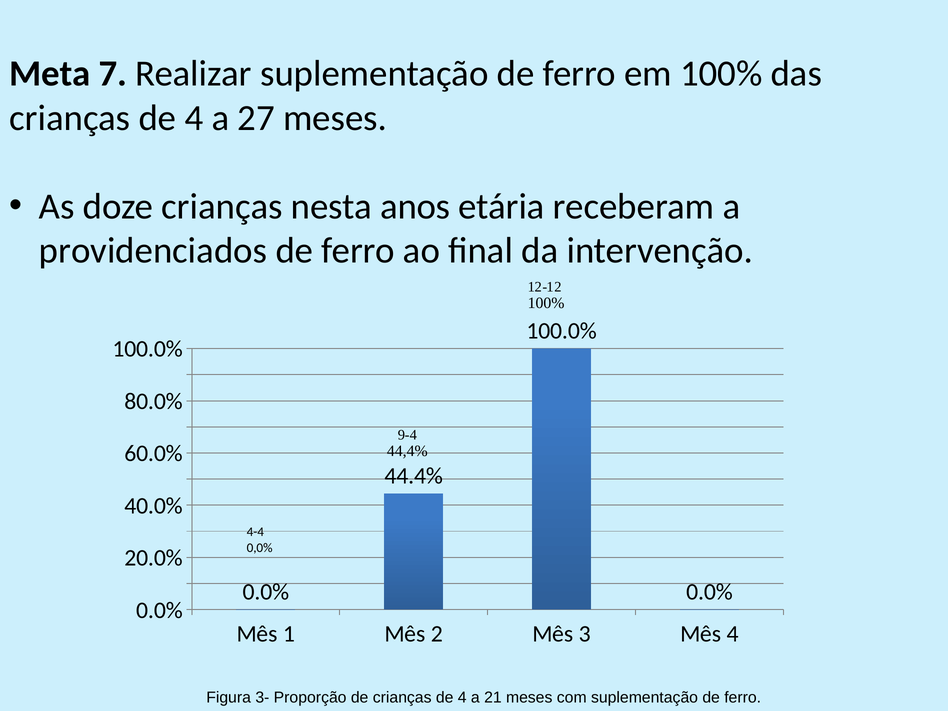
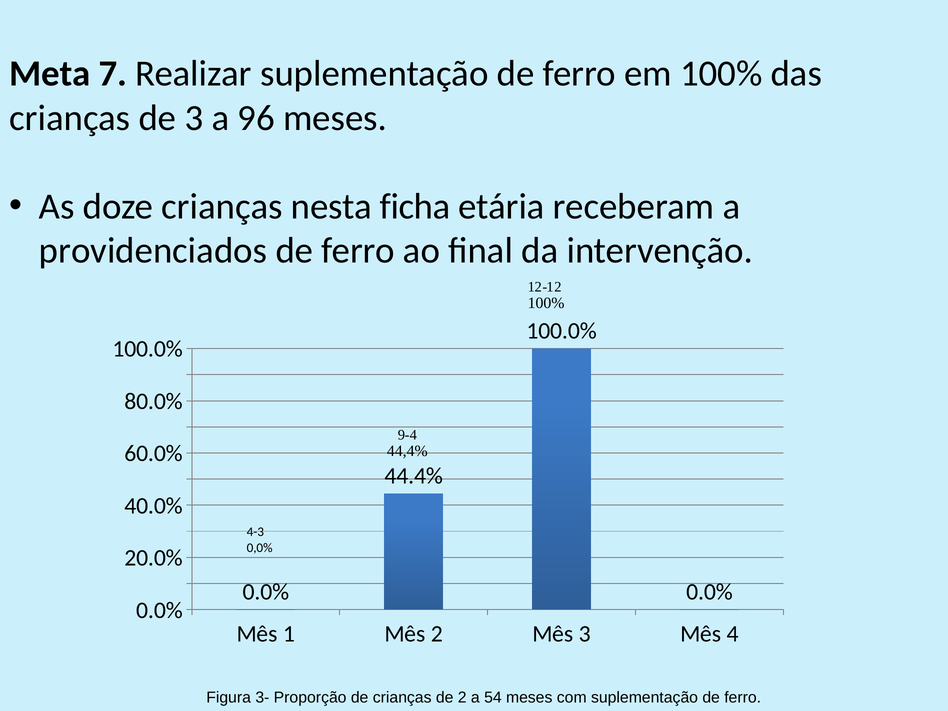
4 at (194, 118): 4 -> 3
27: 27 -> 96
anos: anos -> ficha
4-4: 4-4 -> 4-3
de crianças de 4: 4 -> 2
21: 21 -> 54
